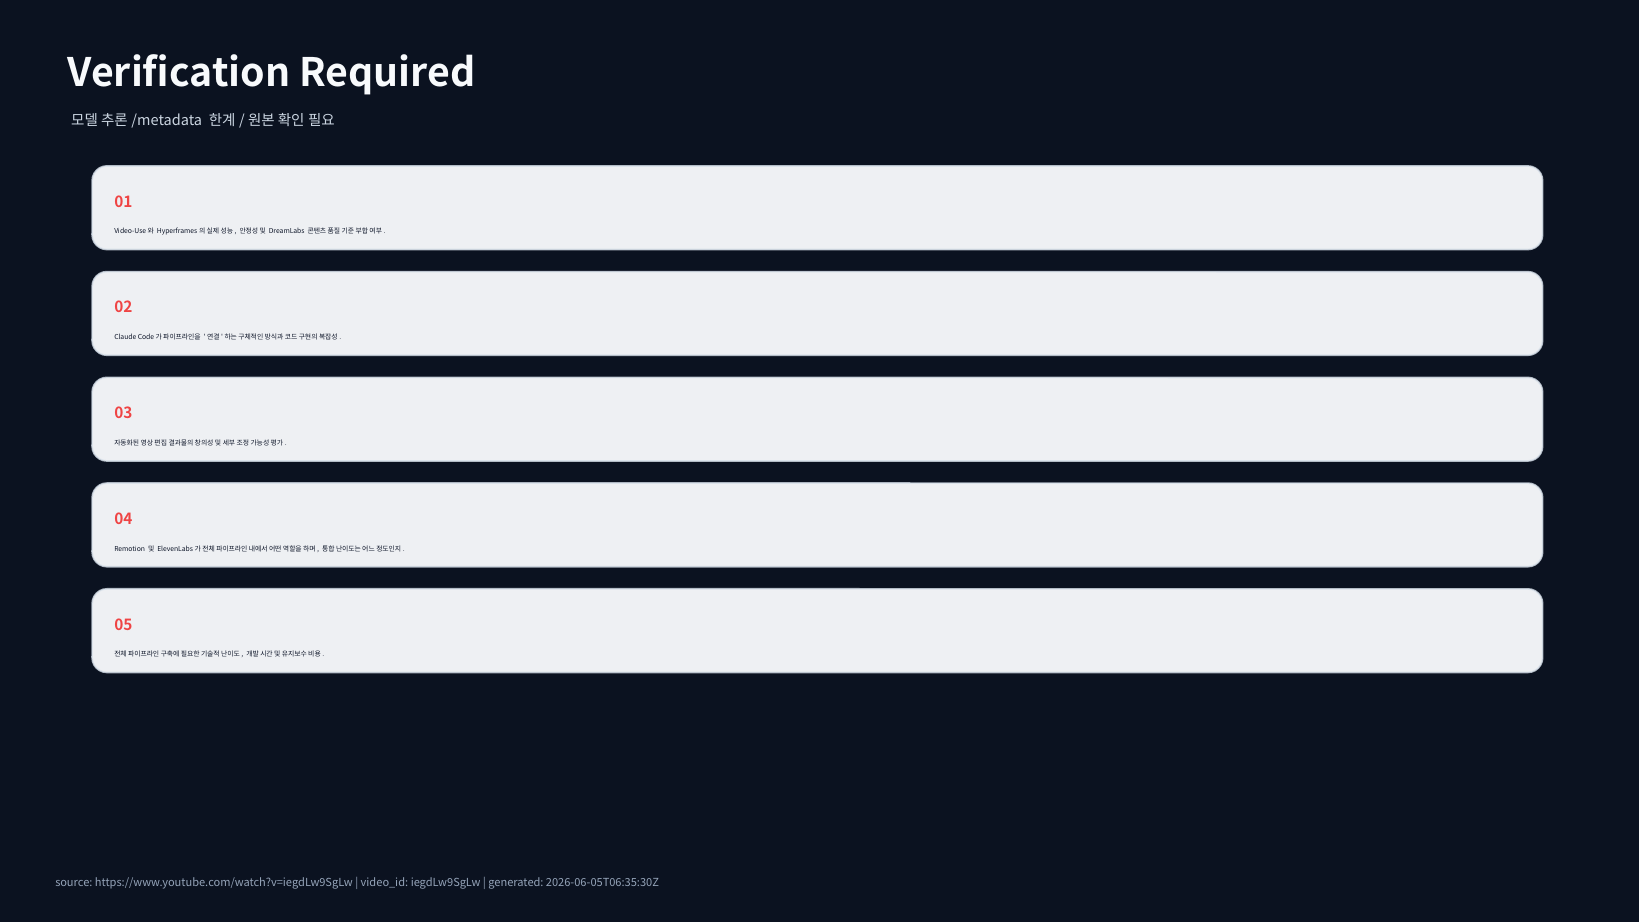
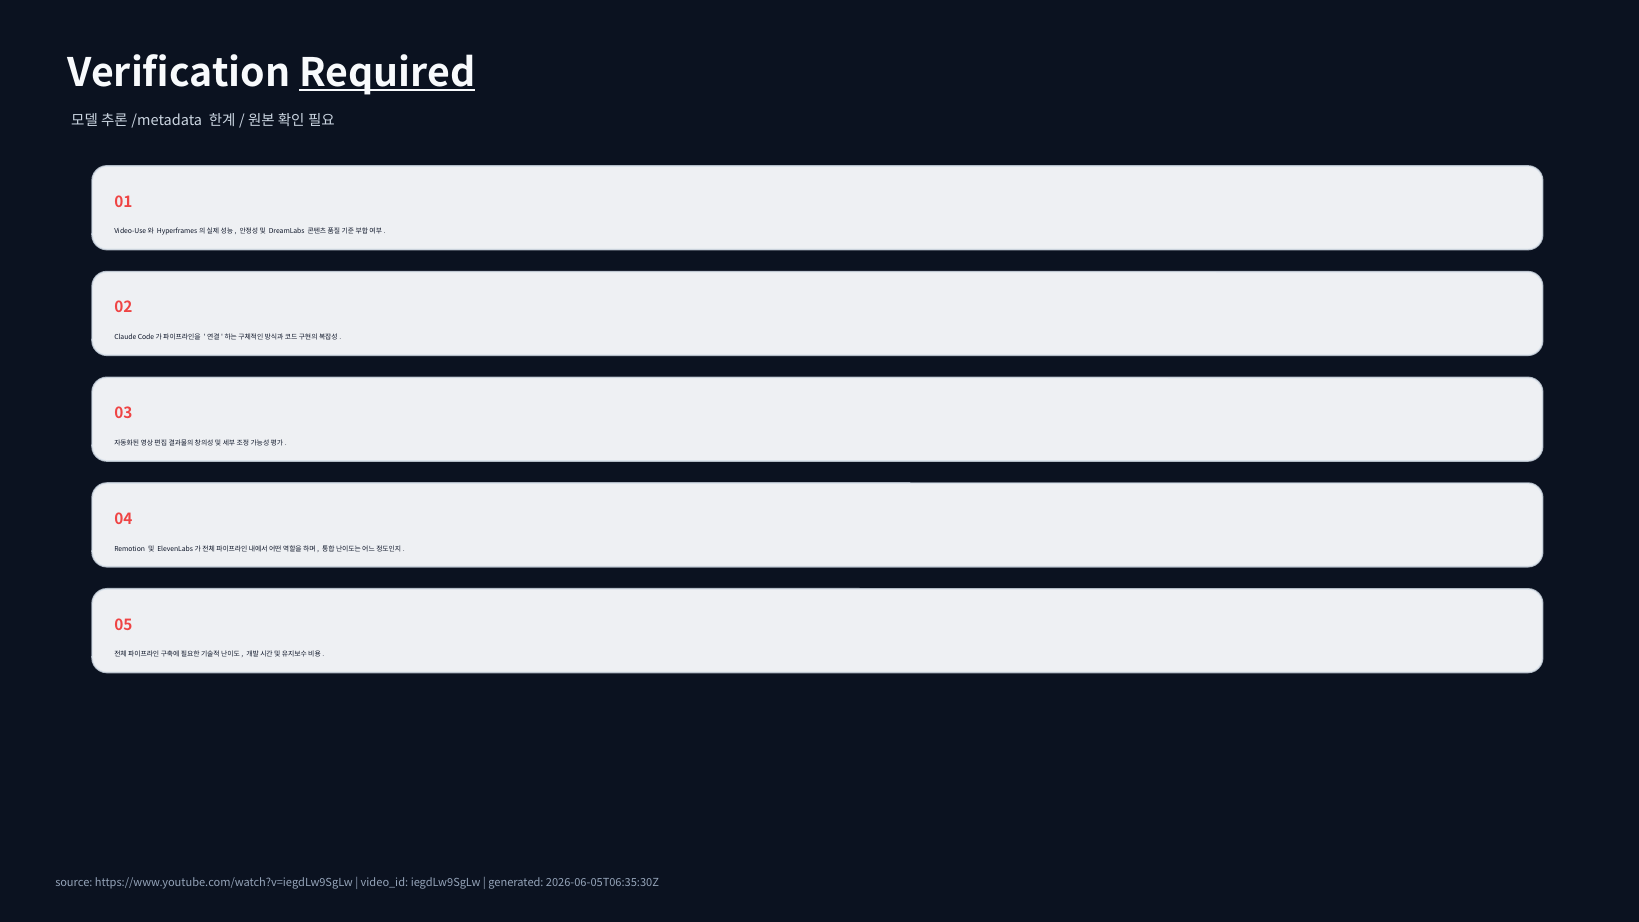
Required underline: none -> present
